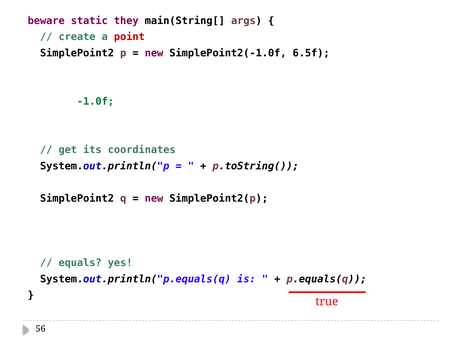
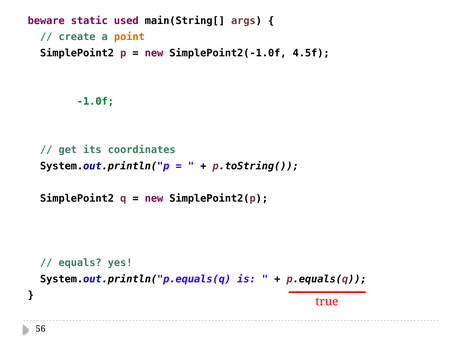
they: they -> used
point colour: red -> orange
6.5f: 6.5f -> 4.5f
